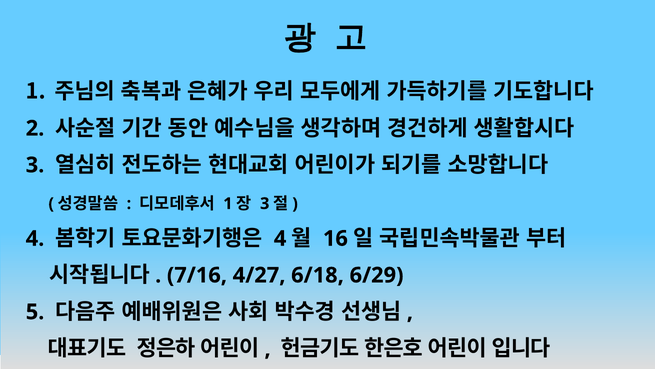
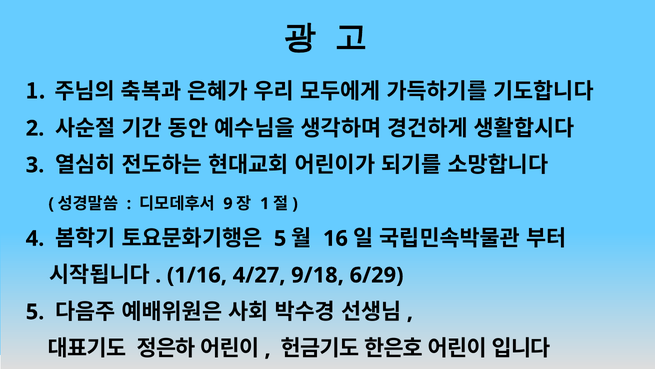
1 at (228, 203): 1 -> 9
3 at (265, 203): 3 -> 1
4 at (280, 238): 4 -> 5
7/16: 7/16 -> 1/16
6/18: 6/18 -> 9/18
